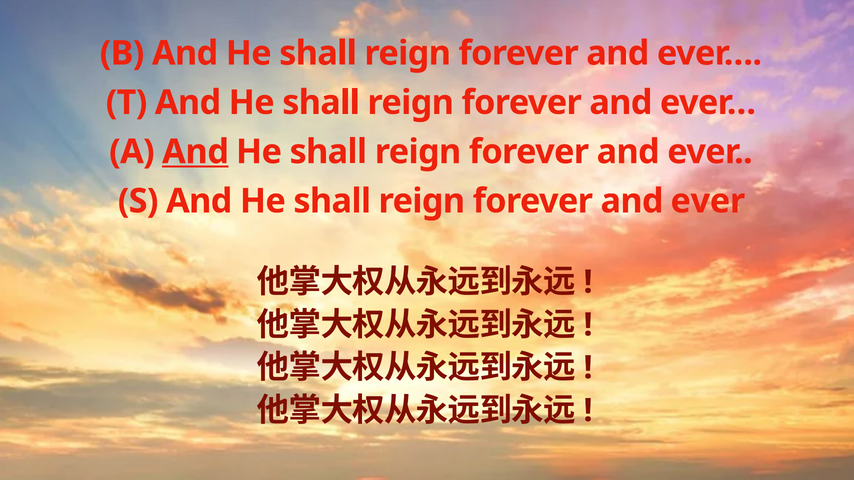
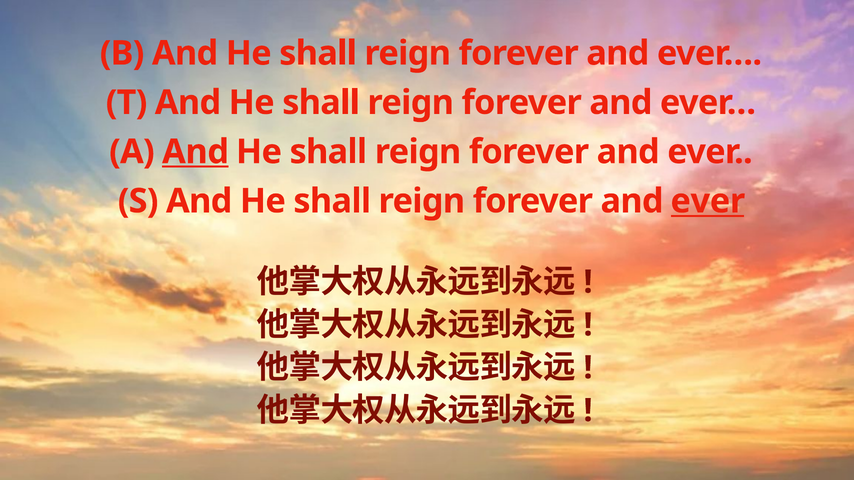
ever at (708, 201) underline: none -> present
